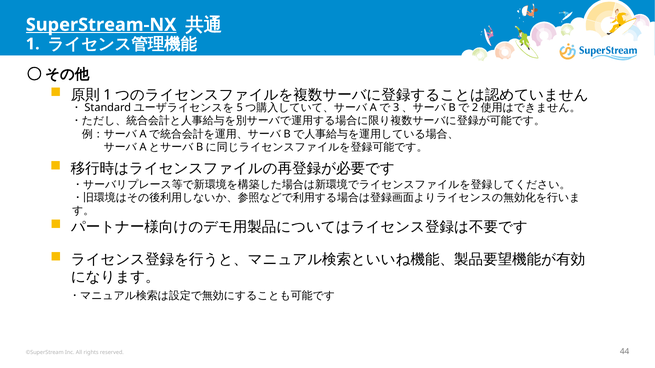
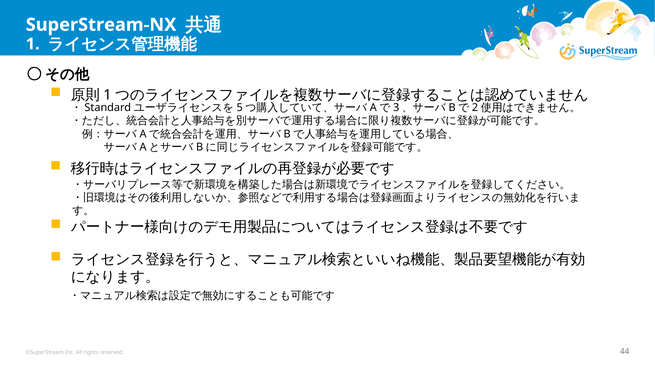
SuperStream-NX underline: present -> none
